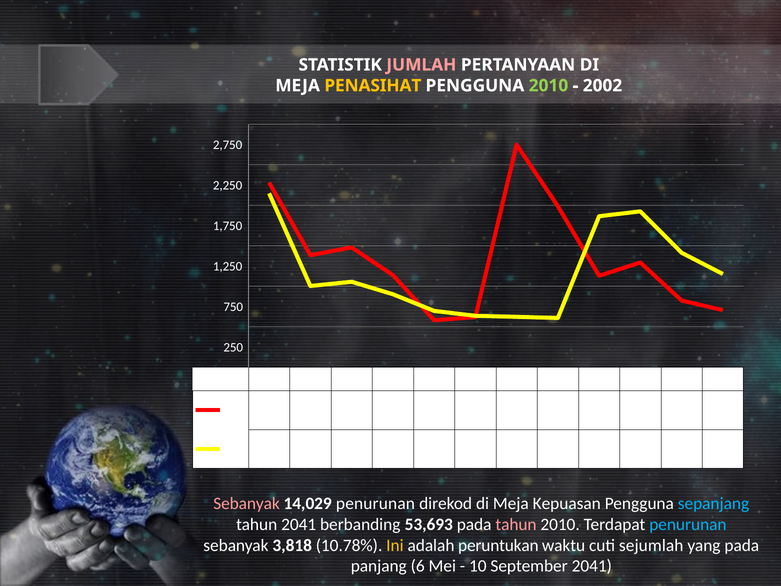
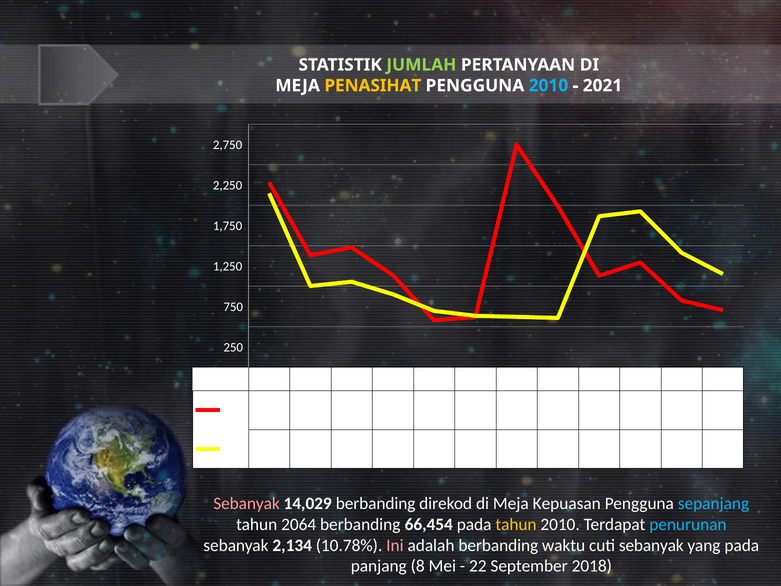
JUMLAH colour: pink -> light green
2010 at (548, 86) colour: light green -> light blue
2002: 2002 -> 2021
14,029 penurunan: penurunan -> berbanding
tahun 2041: 2041 -> 2064
53,693: 53,693 -> 66,454
tahun at (516, 524) colour: pink -> yellow
3,818: 3,818 -> 2,134
Ini colour: yellow -> pink
adalah peruntukan: peruntukan -> berbanding
cuti sejumlah: sejumlah -> sebanyak
6: 6 -> 8
10: 10 -> 22
September 2041: 2041 -> 2018
